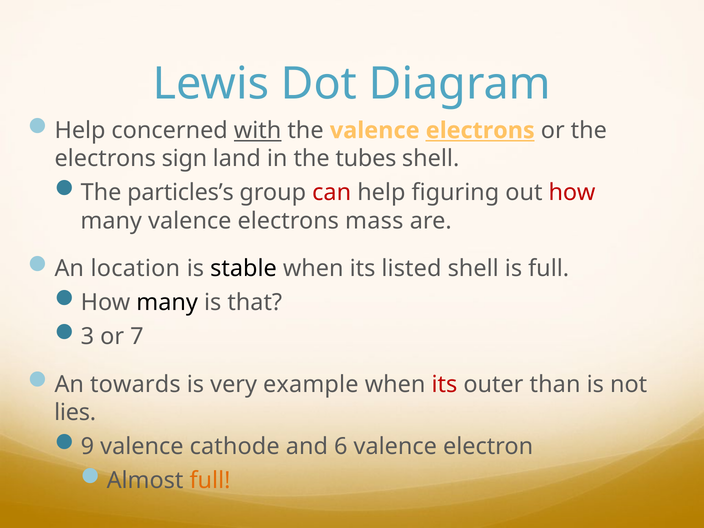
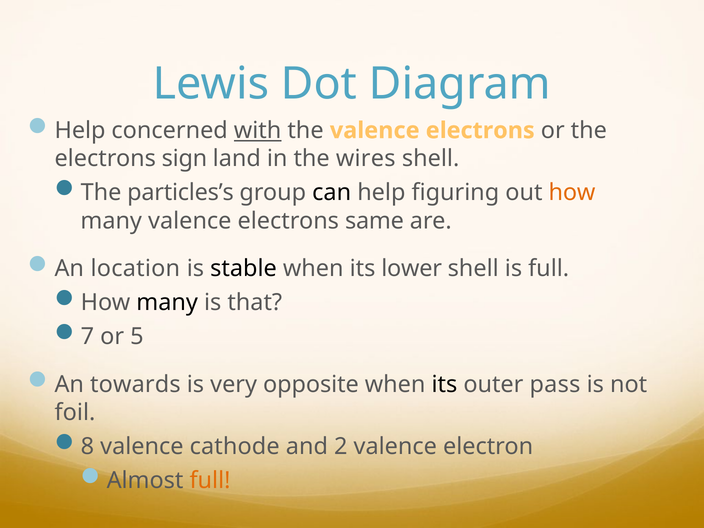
electrons at (480, 130) underline: present -> none
tubes: tubes -> wires
can colour: red -> black
how at (572, 193) colour: red -> orange
mass: mass -> same
listed: listed -> lower
3: 3 -> 7
7: 7 -> 5
example: example -> opposite
its at (444, 384) colour: red -> black
than: than -> pass
lies: lies -> foil
9: 9 -> 8
6: 6 -> 2
